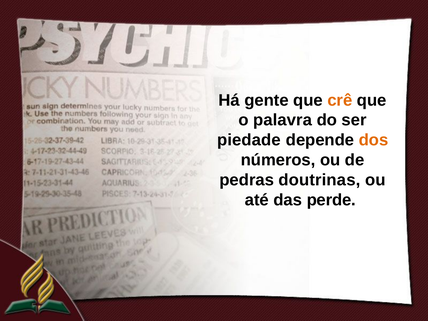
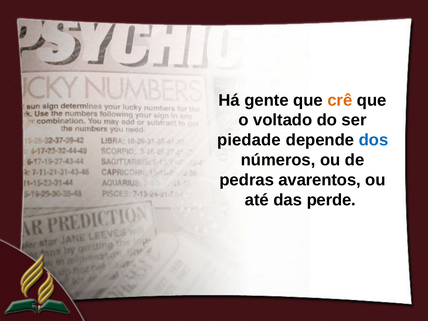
palavra: palavra -> voltado
dos colour: orange -> blue
doutrinas: doutrinas -> avarentos
